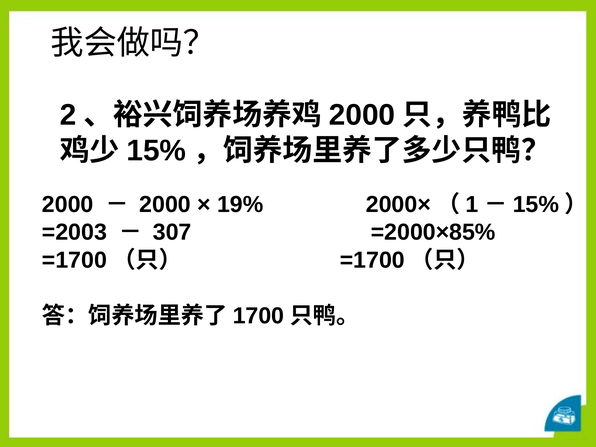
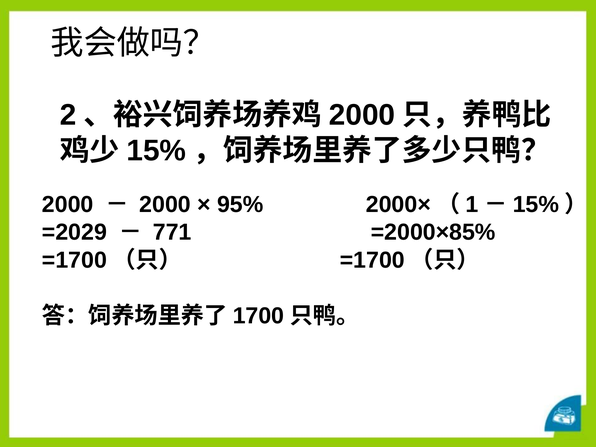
19%: 19% -> 95%
=2003: =2003 -> =2029
307: 307 -> 771
